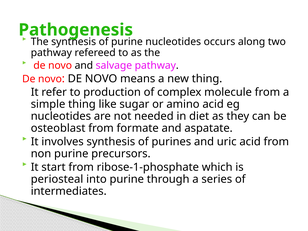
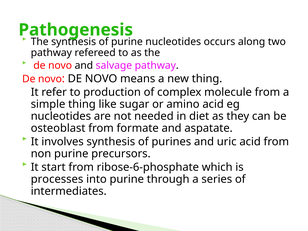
ribose-1-phosphate: ribose-1-phosphate -> ribose-6-phosphate
periosteal: periosteal -> processes
